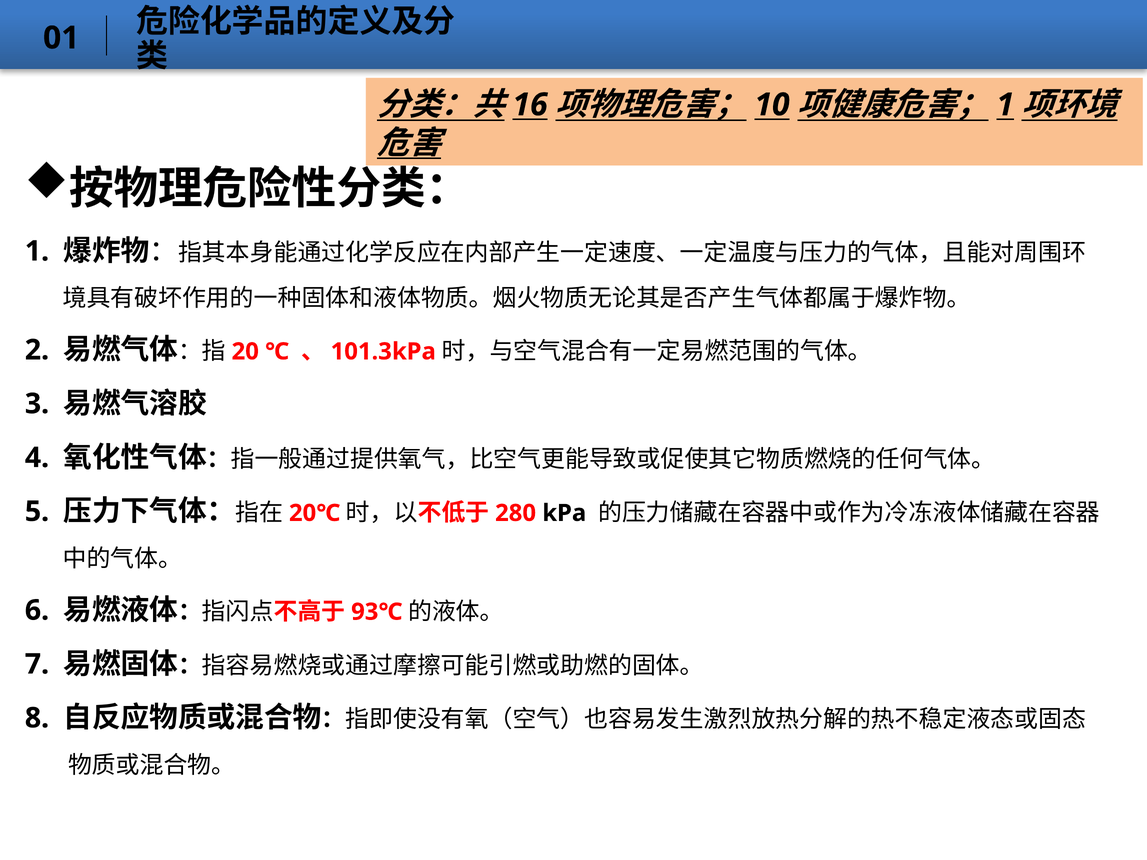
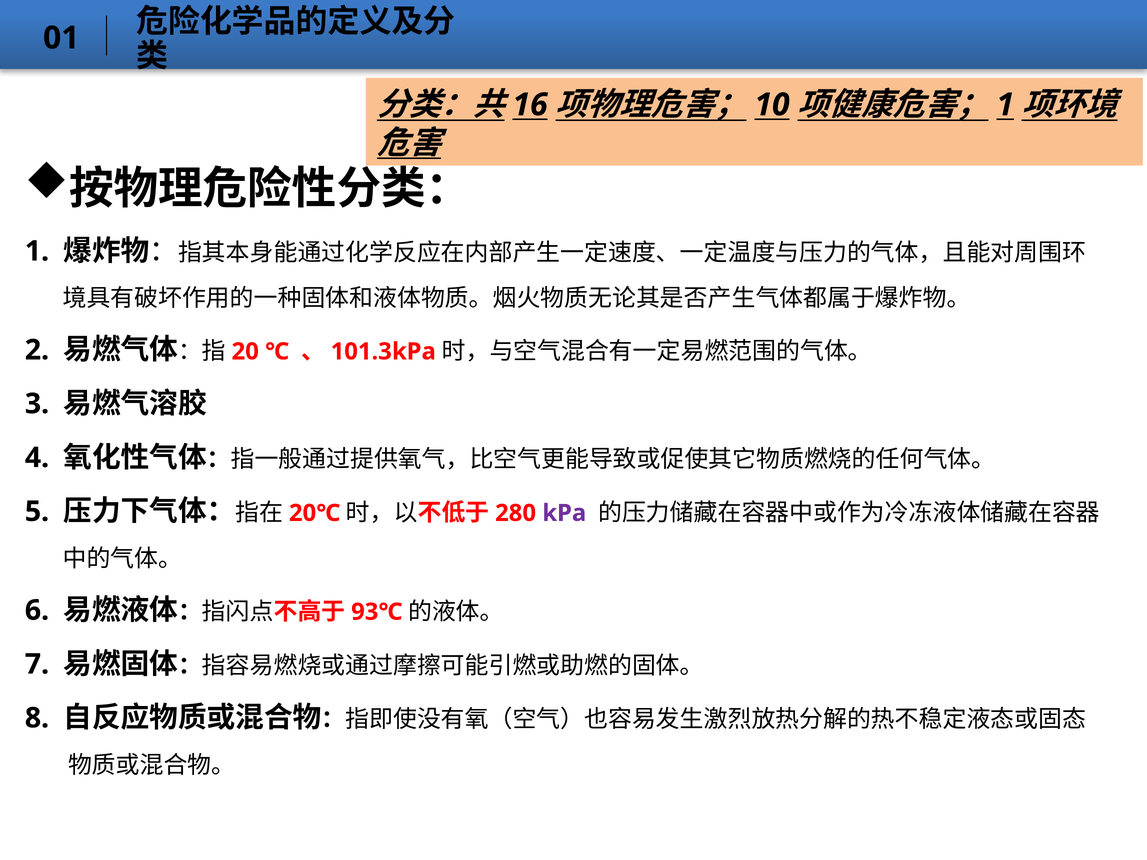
kPa colour: black -> purple
